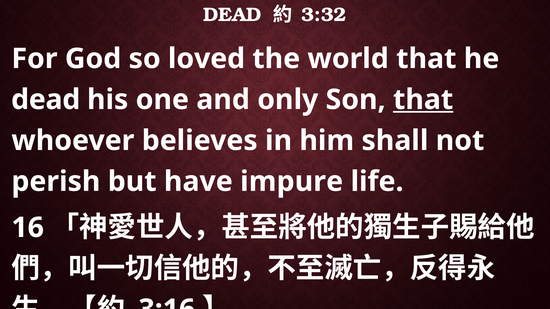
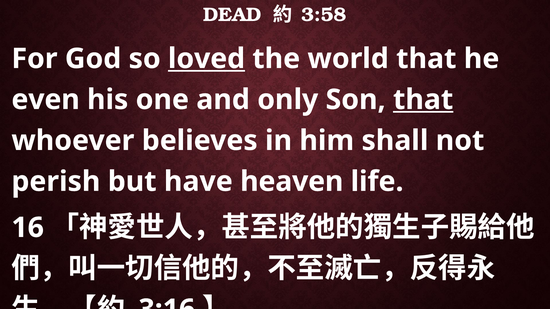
3:32: 3:32 -> 3:58
loved underline: none -> present
dead at (46, 100): dead -> even
impure: impure -> heaven
